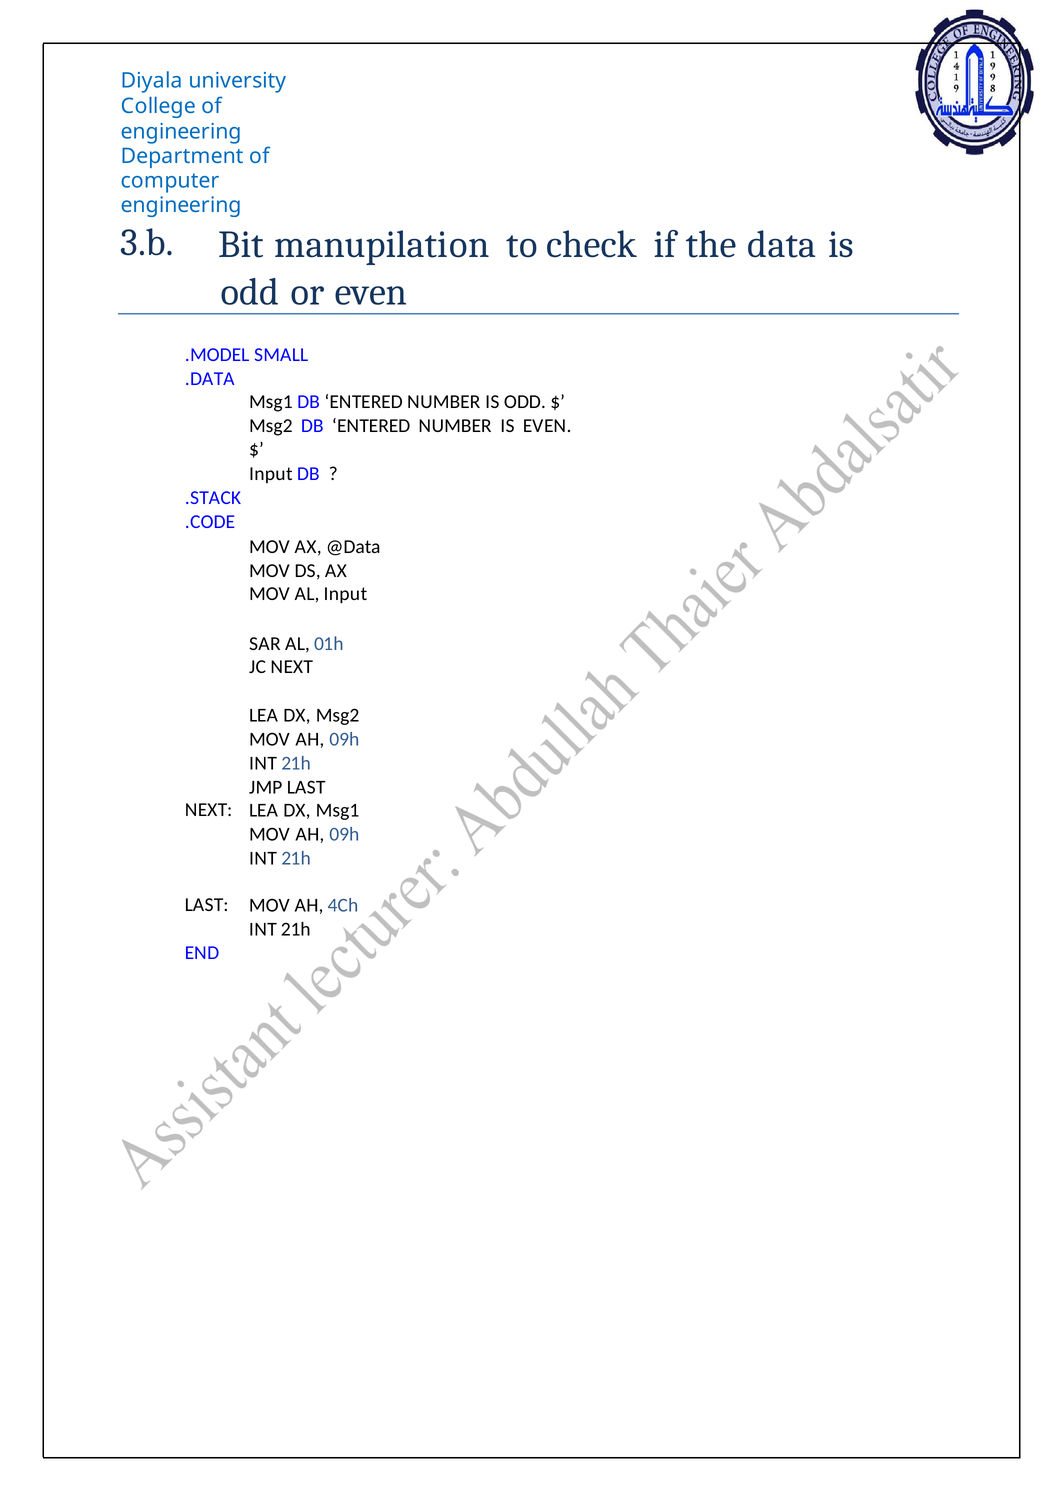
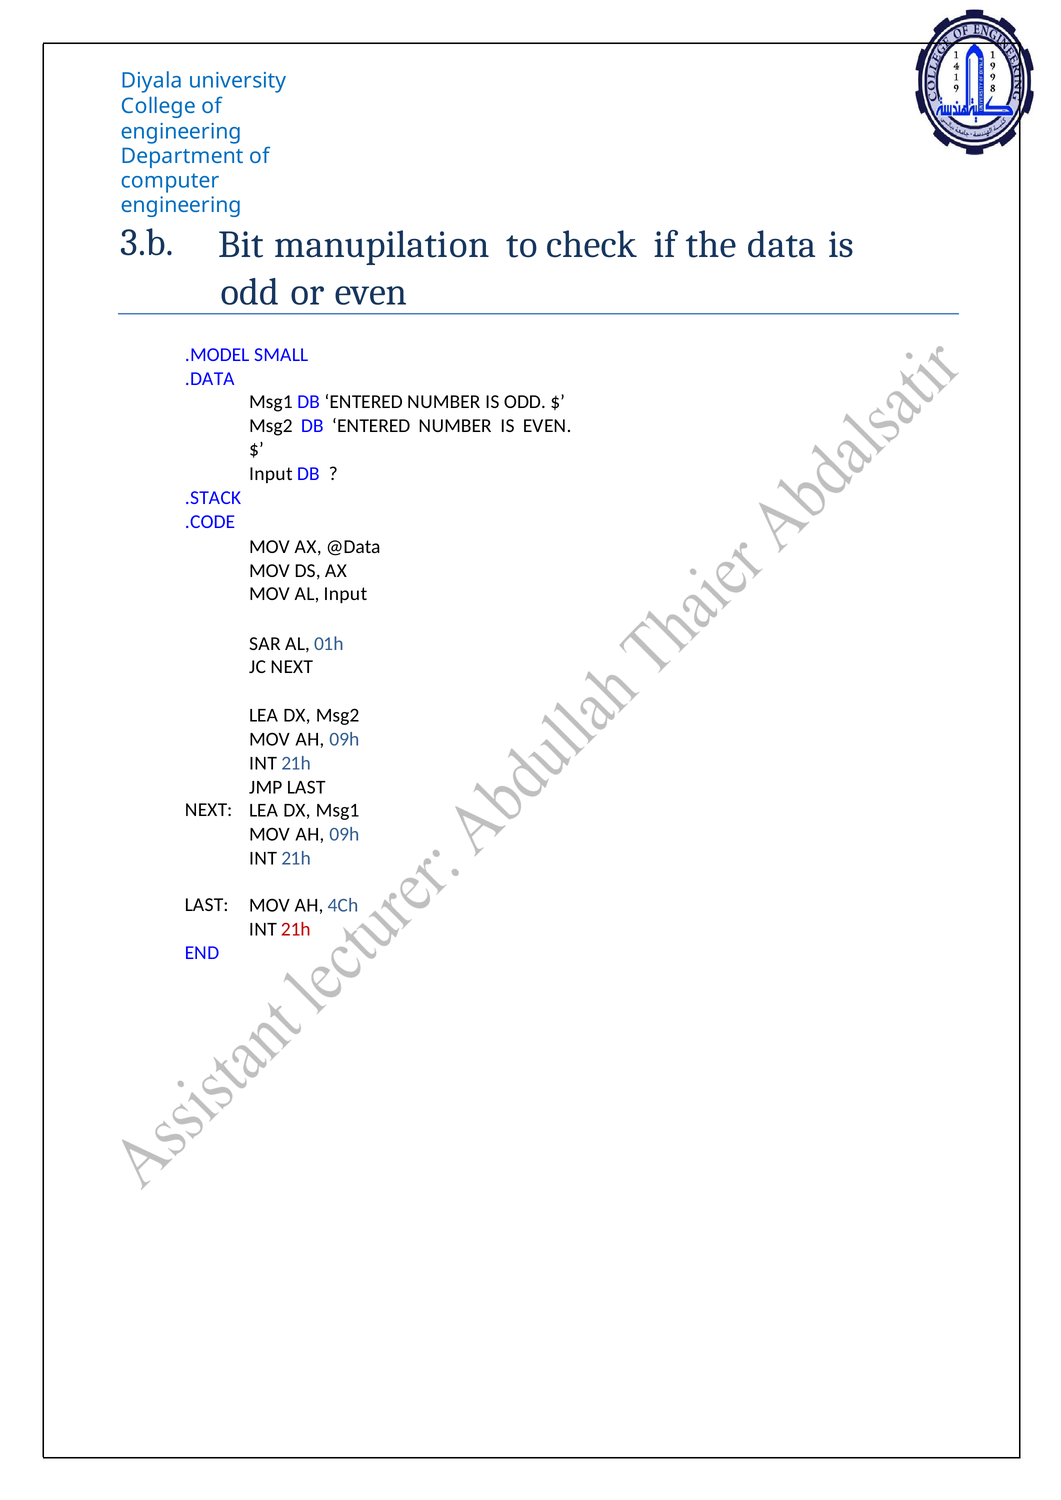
21h at (296, 930) colour: black -> red
